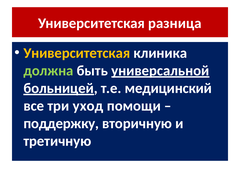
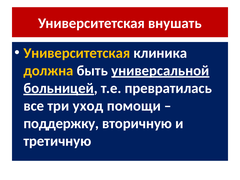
разница: разница -> внушать
должна colour: light green -> yellow
медицинский: медицинский -> превратилась
